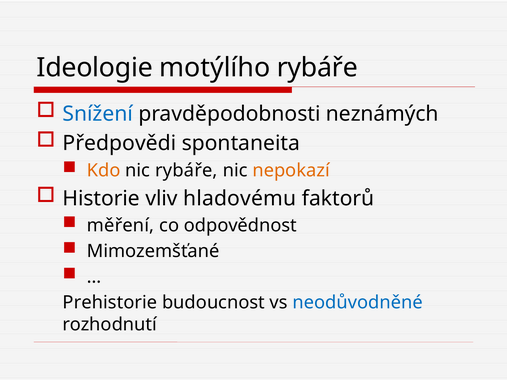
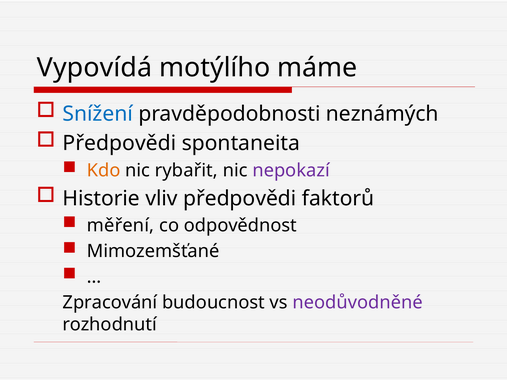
Ideologie: Ideologie -> Vypovídá
motýlího rybáře: rybáře -> máme
nic rybáře: rybáře -> rybařit
nepokazí colour: orange -> purple
vliv hladovému: hladovému -> předpovědi
Prehistorie: Prehistorie -> Zpracování
neodůvodněné colour: blue -> purple
